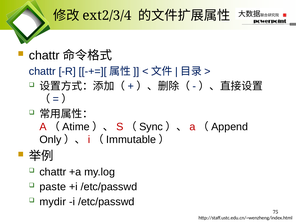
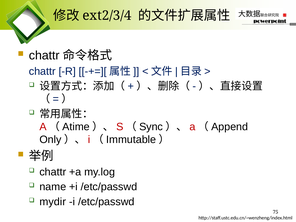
paste: paste -> name
